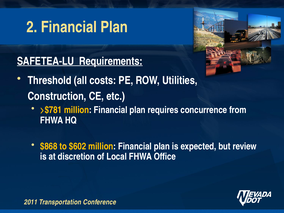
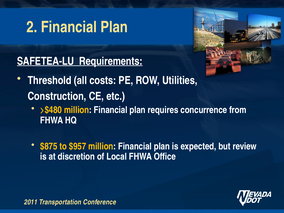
>$781: >$781 -> >$480
$868: $868 -> $875
$602: $602 -> $957
